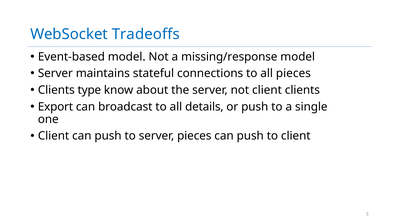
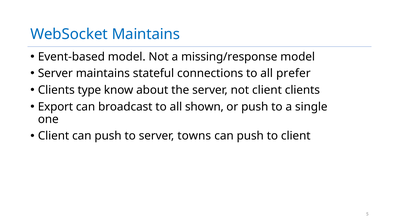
WebSocket Tradeoffs: Tradeoffs -> Maintains
all pieces: pieces -> prefer
details: details -> shown
server pieces: pieces -> towns
